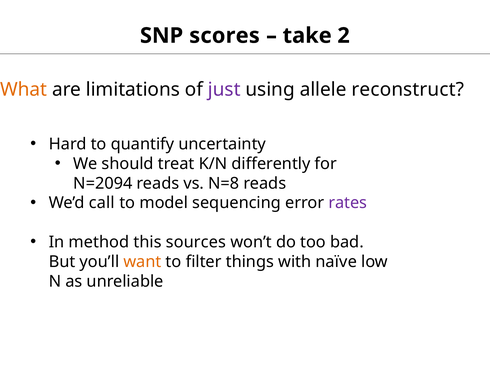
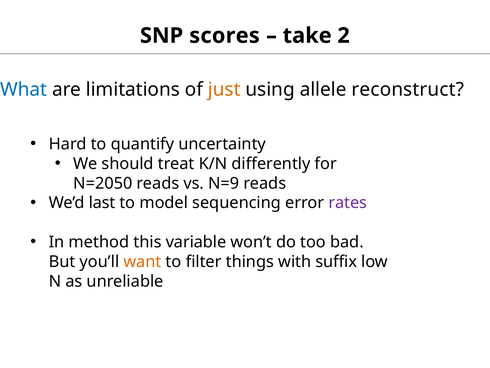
What colour: orange -> blue
just colour: purple -> orange
N=2094: N=2094 -> N=2050
N=8: N=8 -> N=9
call: call -> last
sources: sources -> variable
naïve: naïve -> suffix
